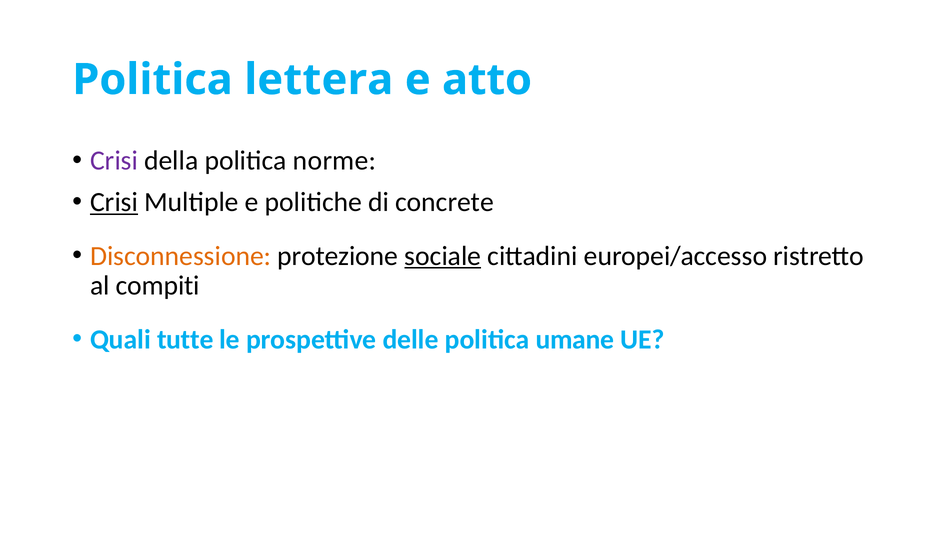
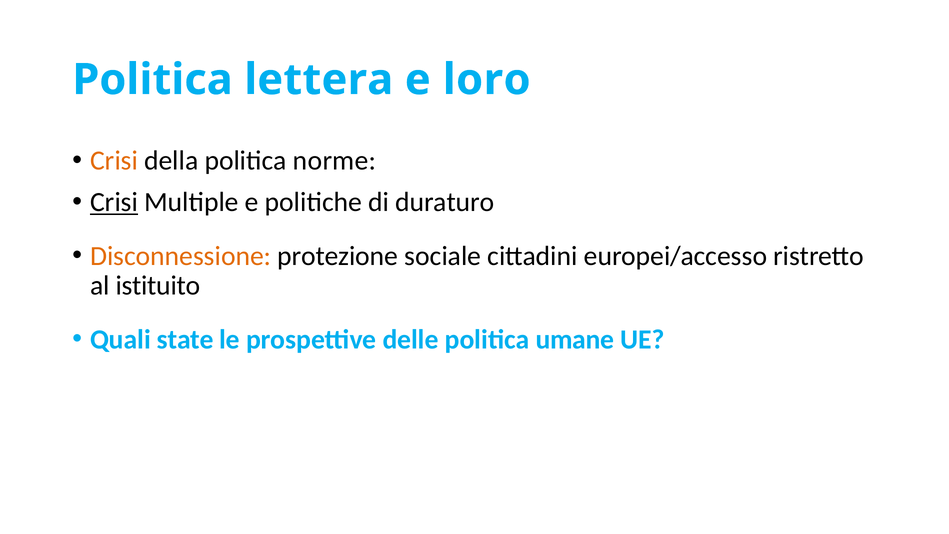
atto: atto -> loro
Crisi at (114, 160) colour: purple -> orange
concrete: concrete -> duraturo
sociale underline: present -> none
compiti: compiti -> istituito
tutte: tutte -> state
